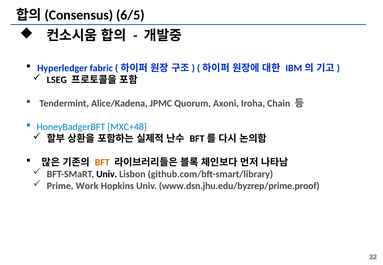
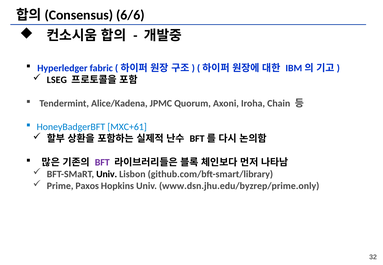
6/5: 6/5 -> 6/6
MXC+48: MXC+48 -> MXC+61
BFT colour: orange -> purple
Work: Work -> Paxos
www.dsn.jhu.edu/byzrep/prime.proof: www.dsn.jhu.edu/byzrep/prime.proof -> www.dsn.jhu.edu/byzrep/prime.only
